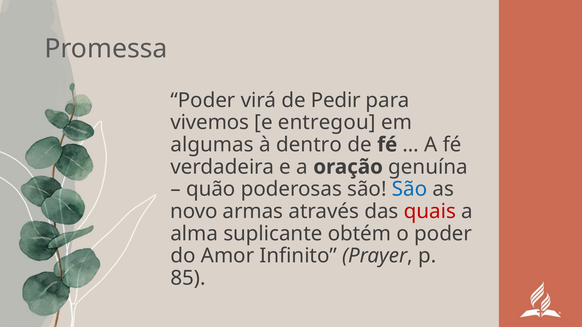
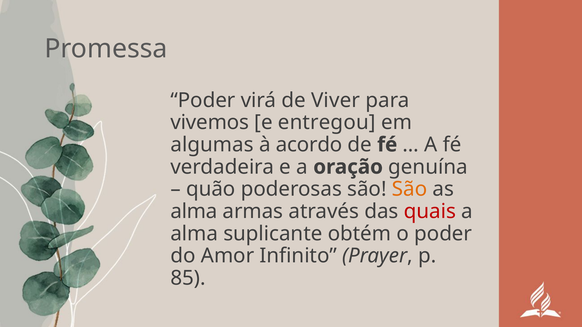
Pedir: Pedir -> Viver
dentro: dentro -> acordo
São at (410, 189) colour: blue -> orange
novo at (194, 212): novo -> alma
